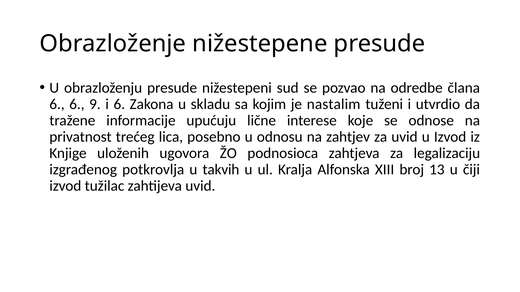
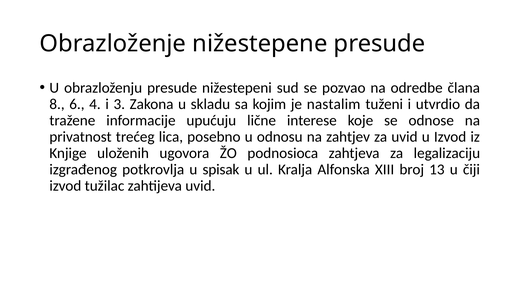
6 at (57, 104): 6 -> 8
9: 9 -> 4
i 6: 6 -> 3
takvih: takvih -> spisak
